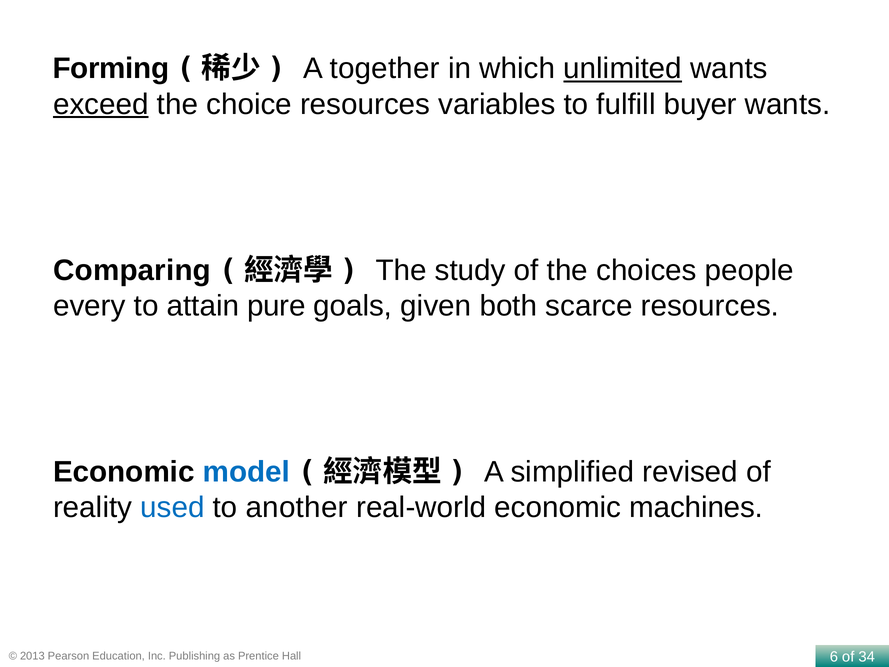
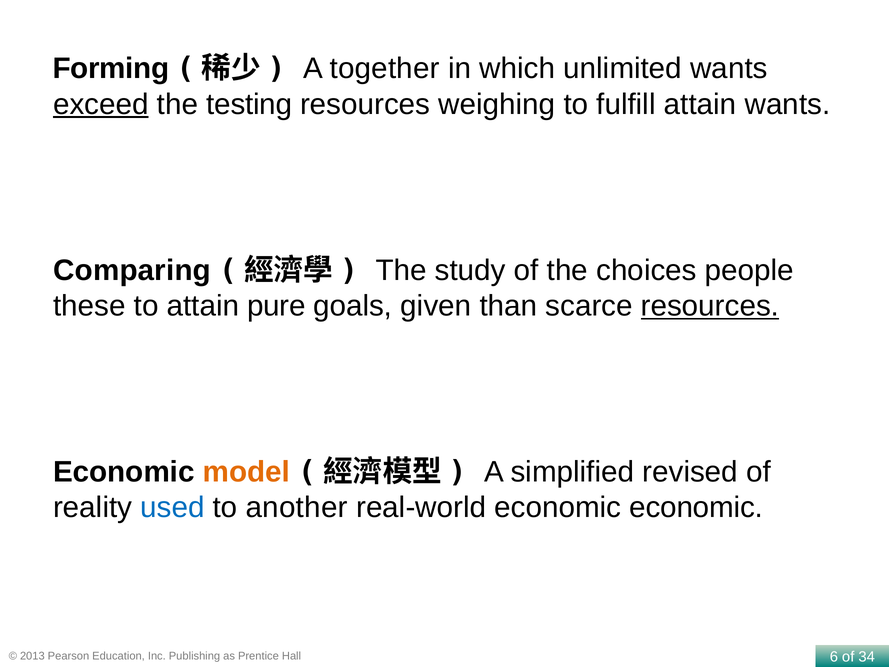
unlimited underline: present -> none
choice: choice -> testing
variables: variables -> weighing
fulfill buyer: buyer -> attain
every: every -> these
both: both -> than
resources at (710, 306) underline: none -> present
model colour: blue -> orange
economic machines: machines -> economic
